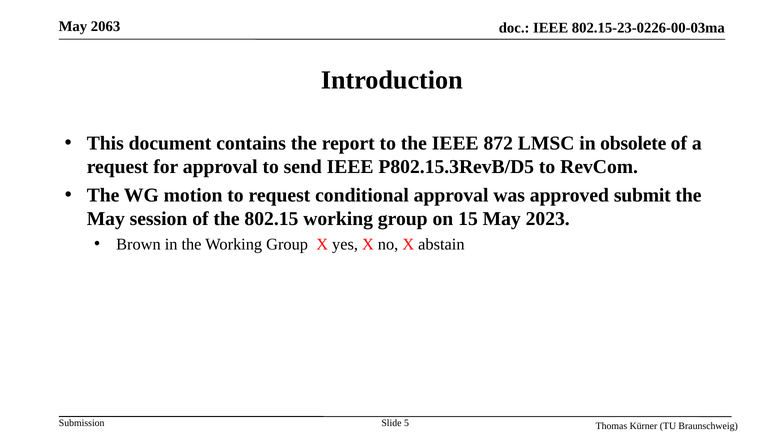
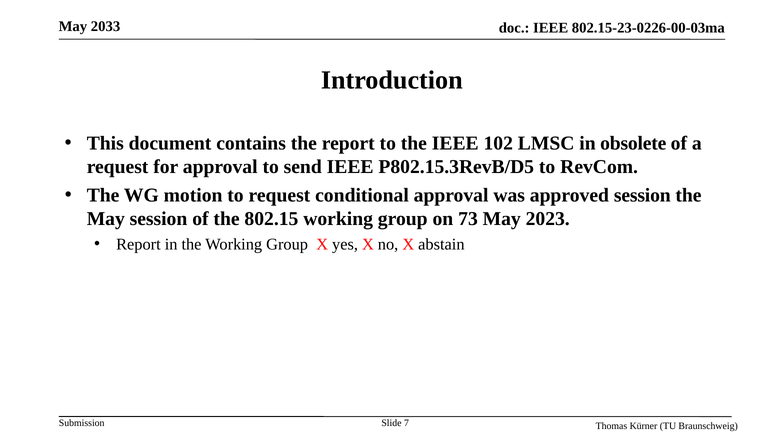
2063: 2063 -> 2033
872: 872 -> 102
approved submit: submit -> session
15: 15 -> 73
Brown at (138, 244): Brown -> Report
5: 5 -> 7
